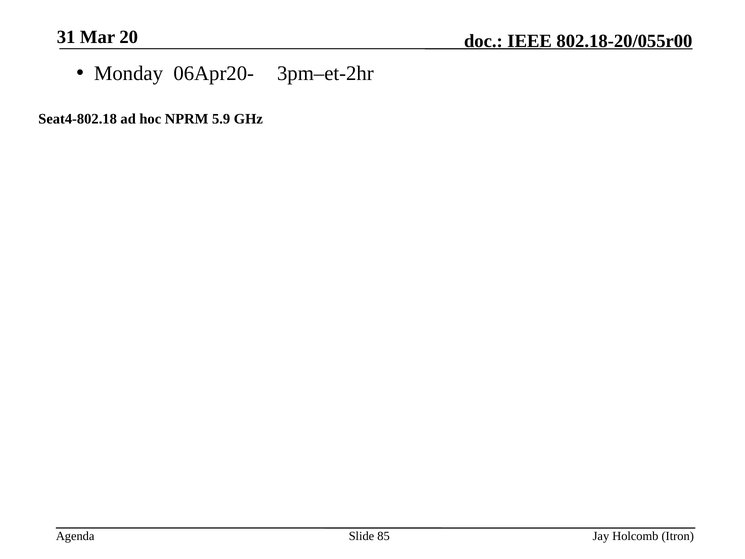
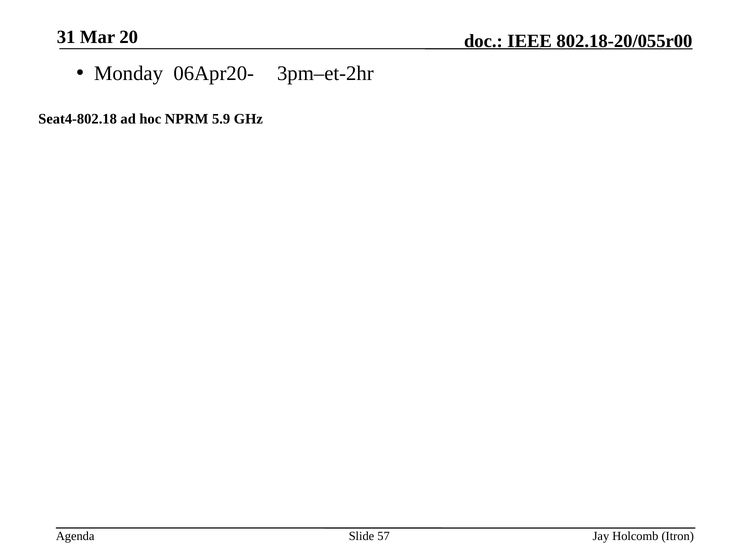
85: 85 -> 57
